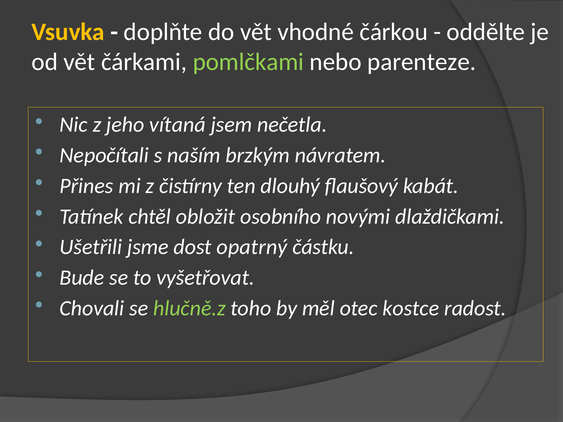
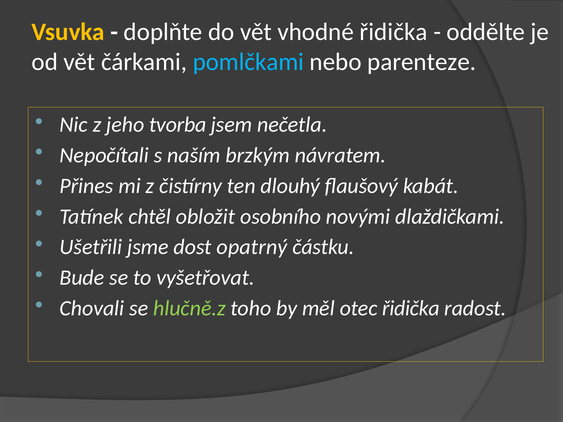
vhodné čárkou: čárkou -> řidička
pomlčkami colour: light green -> light blue
vítaná: vítaná -> tvorba
otec kostce: kostce -> řidička
